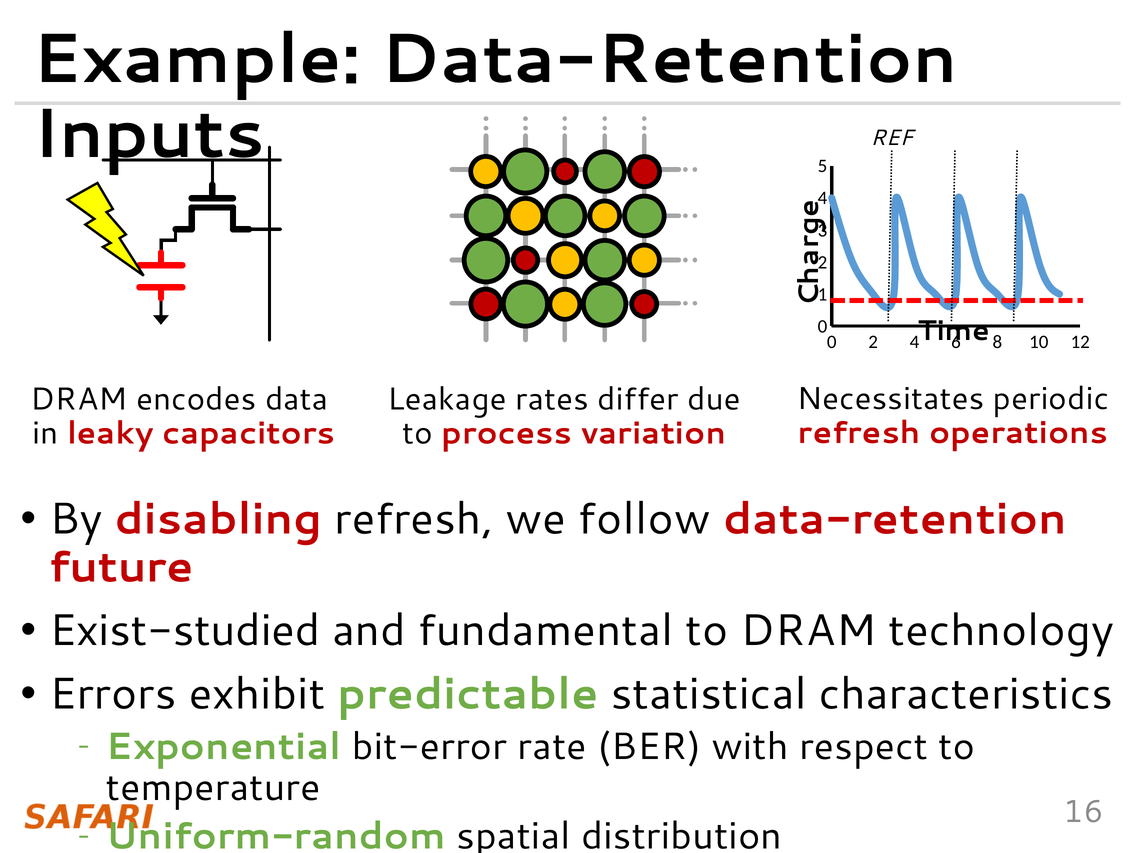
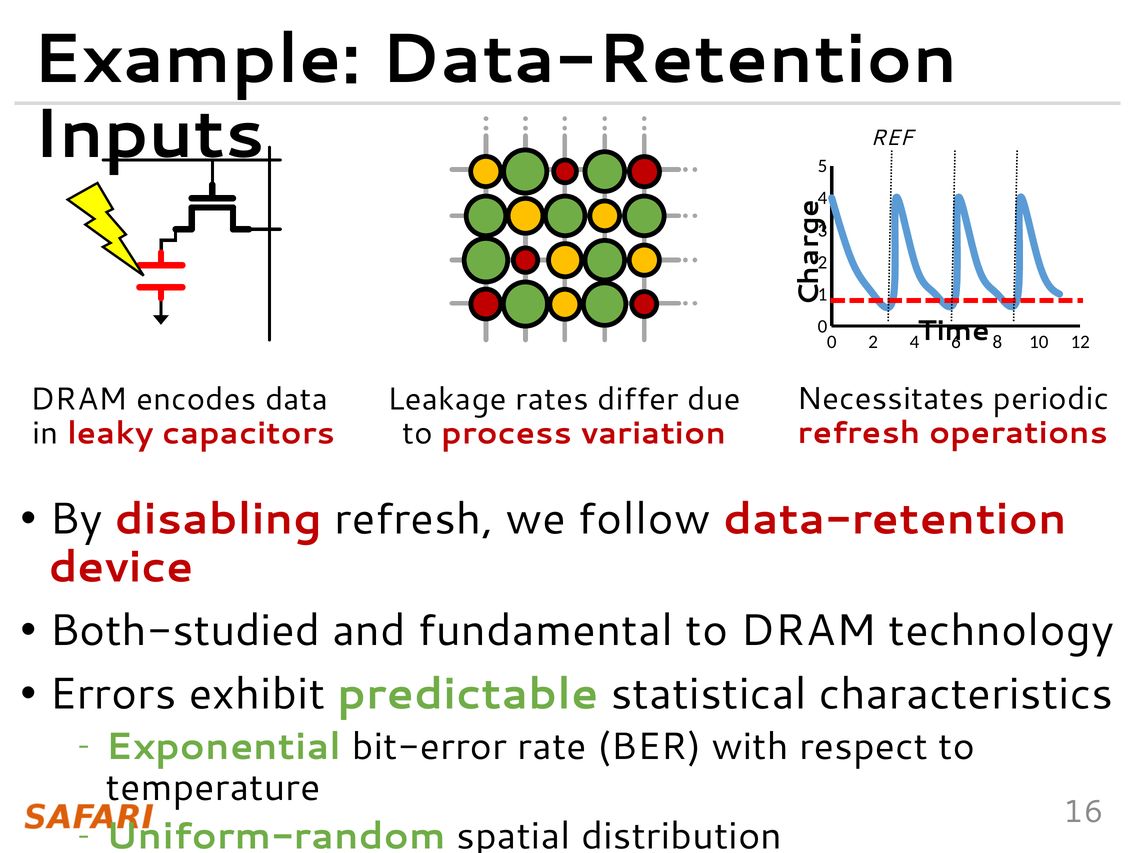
future: future -> device
Exist-studied: Exist-studied -> Both-studied
